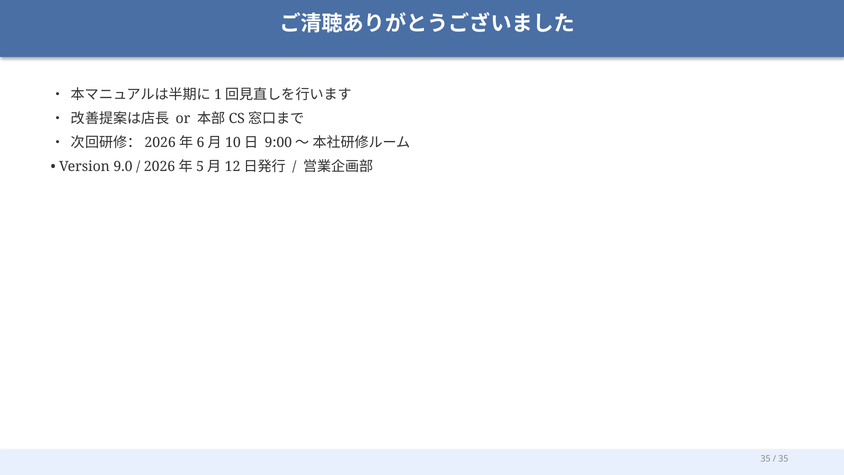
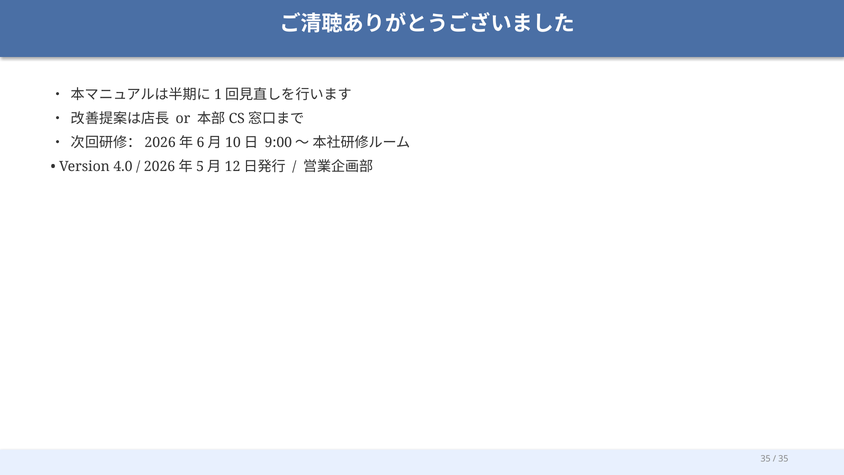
9.0: 9.0 -> 4.0
